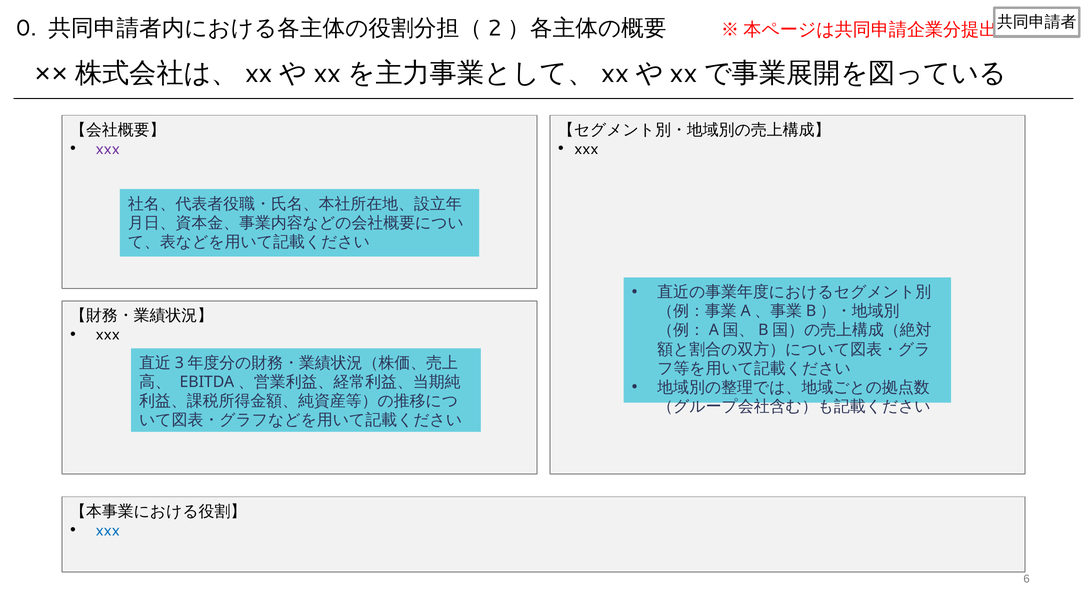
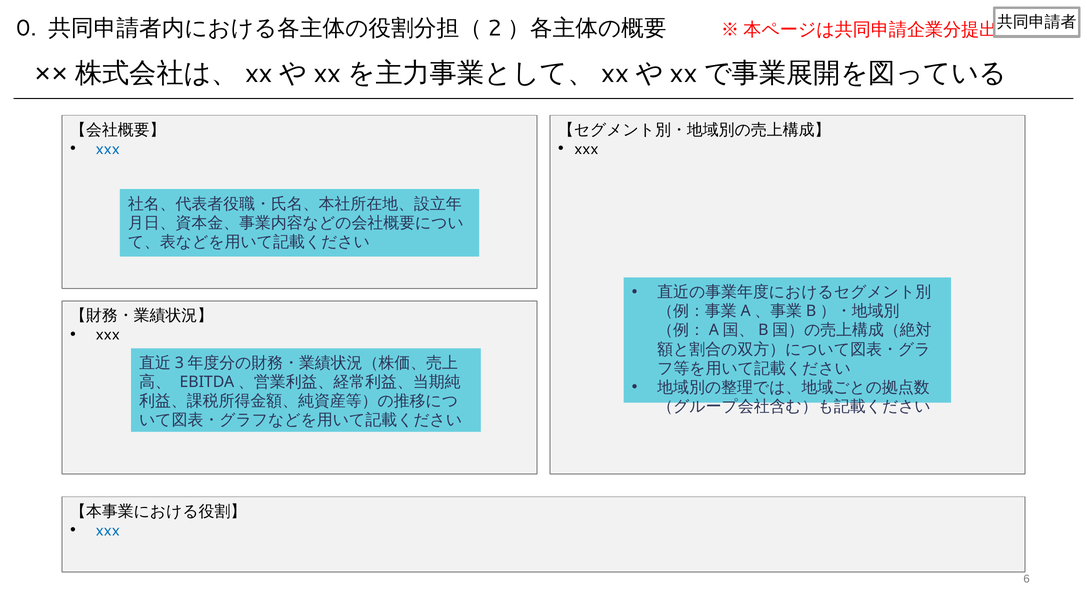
xxx at (108, 149) colour: purple -> blue
